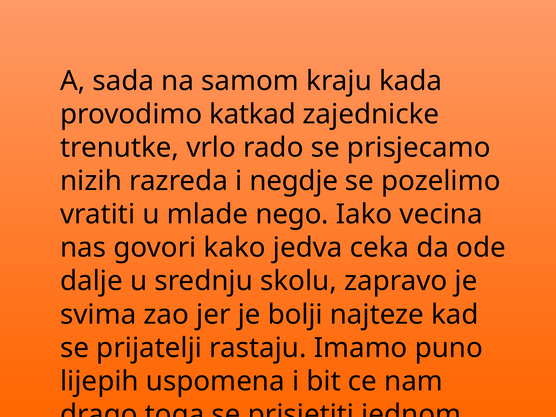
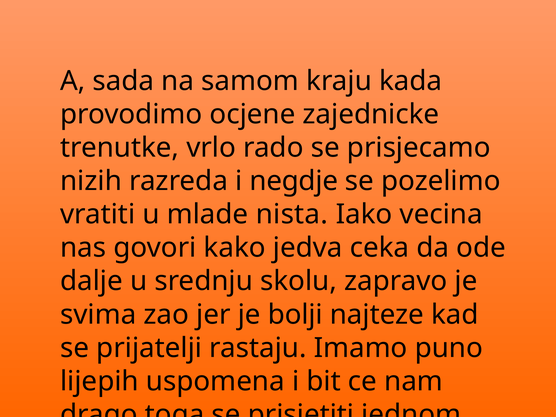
katkad: katkad -> ocjene
nego: nego -> nista
